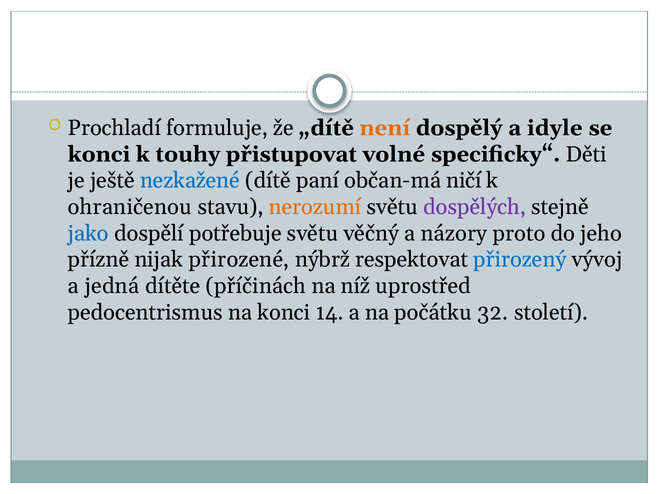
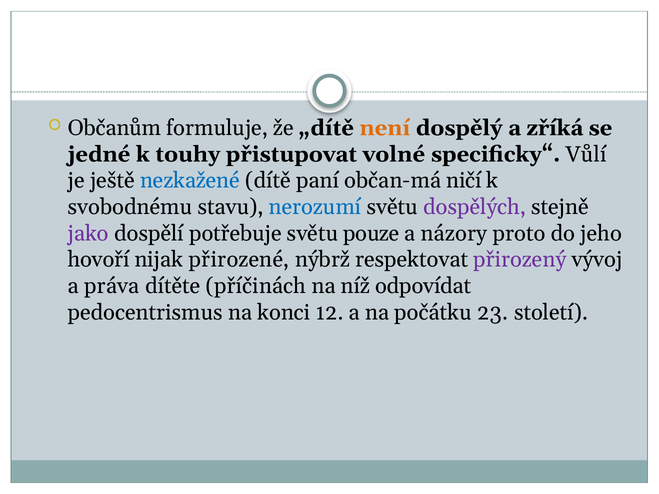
Prochladí: Prochladí -> Občanům
idyle: idyle -> zříká
konci at (99, 154): konci -> jedné
Děti: Děti -> Vůlí
ohraničenou: ohraničenou -> svobodnému
nerozumí colour: orange -> blue
jako colour: blue -> purple
věčný: věčný -> pouze
přízně: přízně -> hovoří
přirozený colour: blue -> purple
jedná: jedná -> práva
uprostřed: uprostřed -> odpovídat
14: 14 -> 12
32: 32 -> 23
